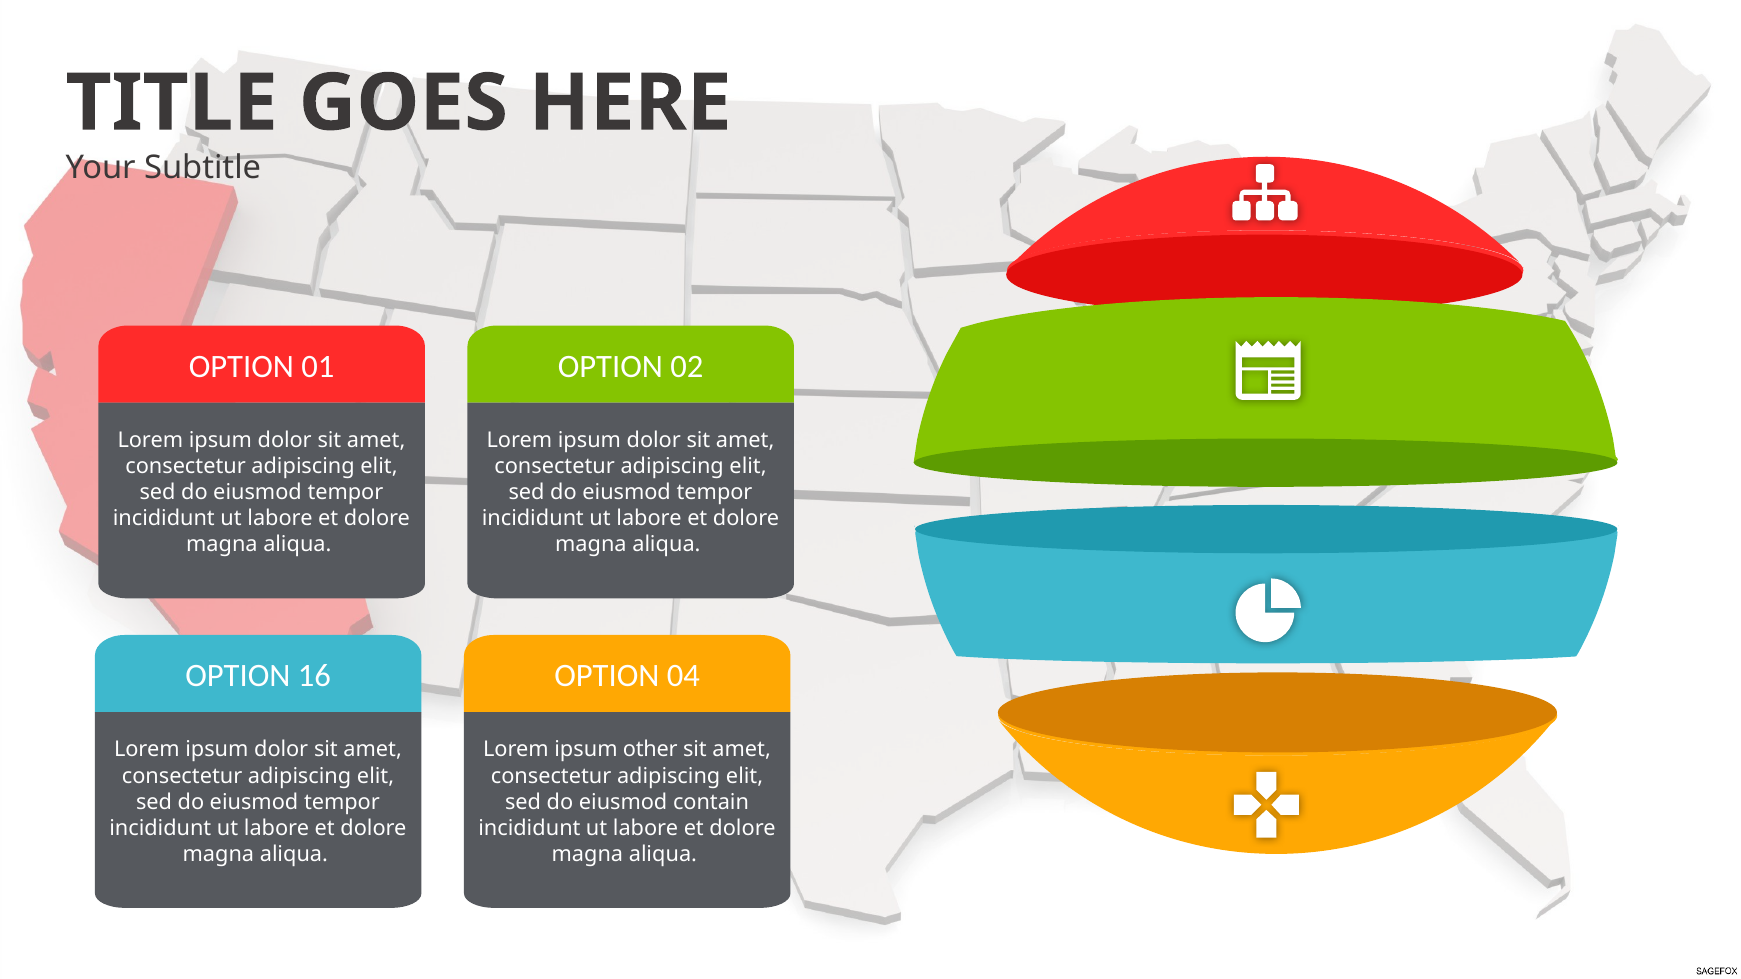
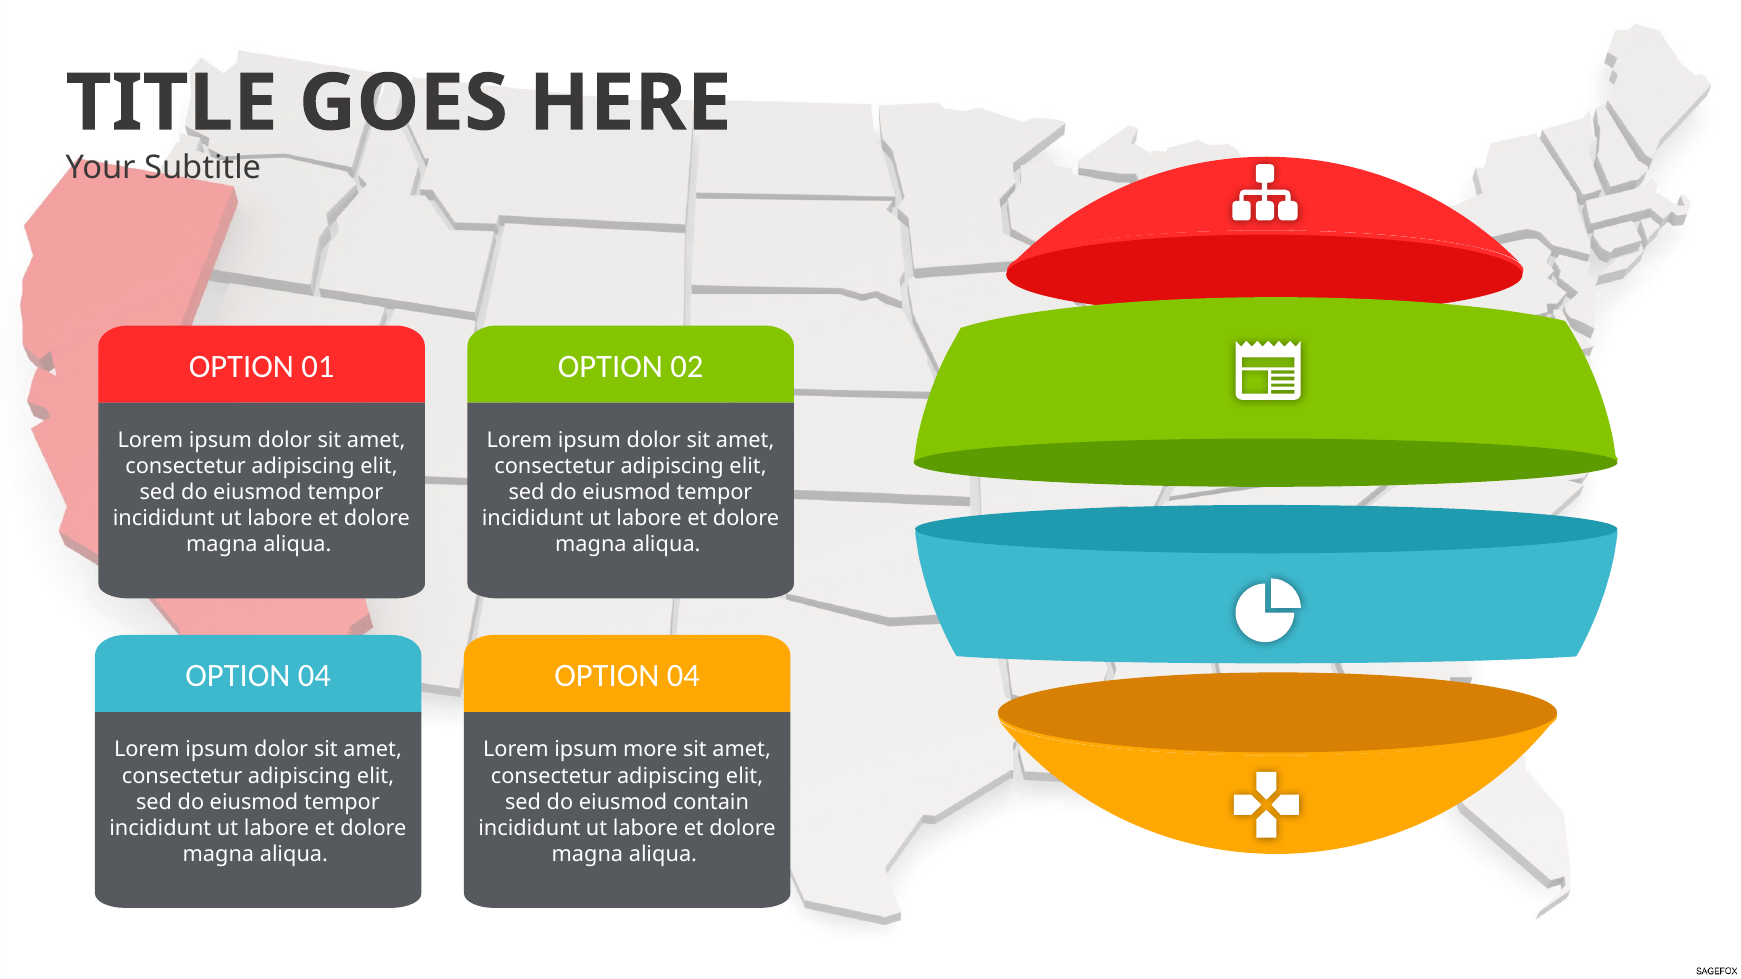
16 at (314, 676): 16 -> 04
other: other -> more
